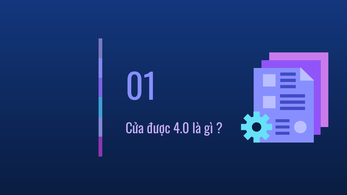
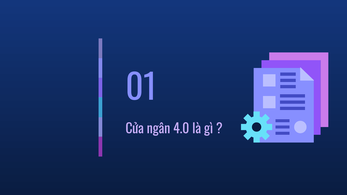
được: được -> ngân
